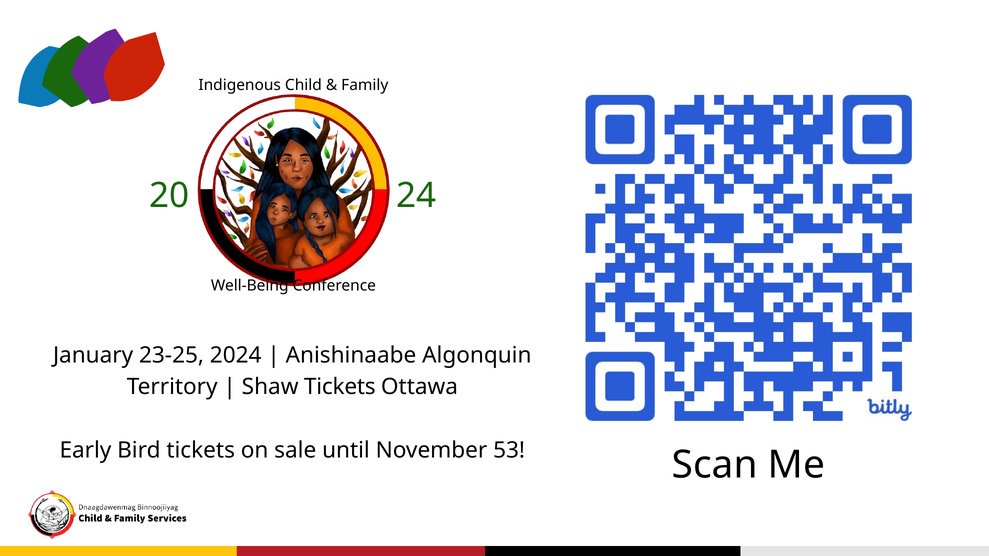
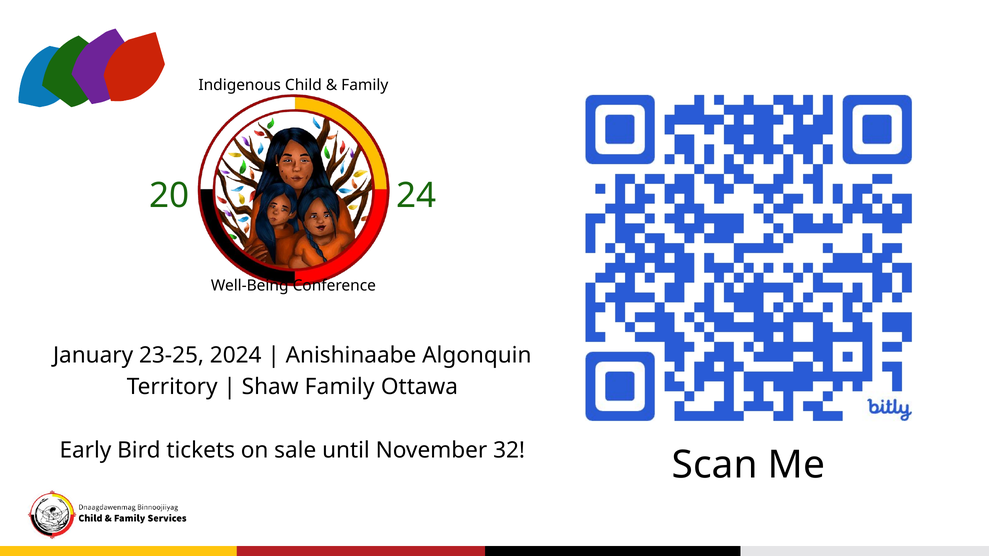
Shaw Tickets: Tickets -> Family
53: 53 -> 32
